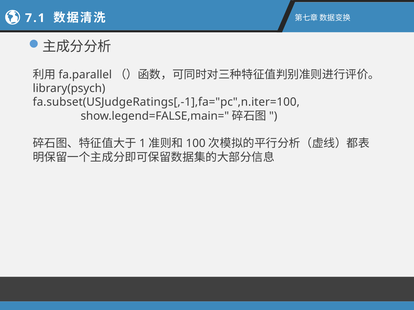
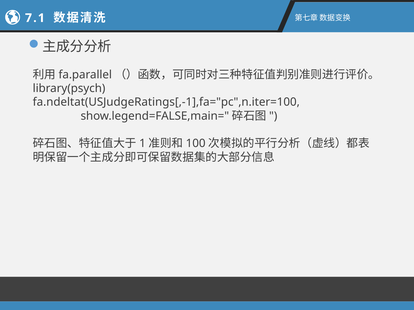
fa.subset(USJudgeRatings[,-1],fa="pc",n.iter=100: fa.subset(USJudgeRatings[,-1],fa="pc",n.iter=100 -> fa.ndeltat(USJudgeRatings[,-1],fa="pc",n.iter=100
